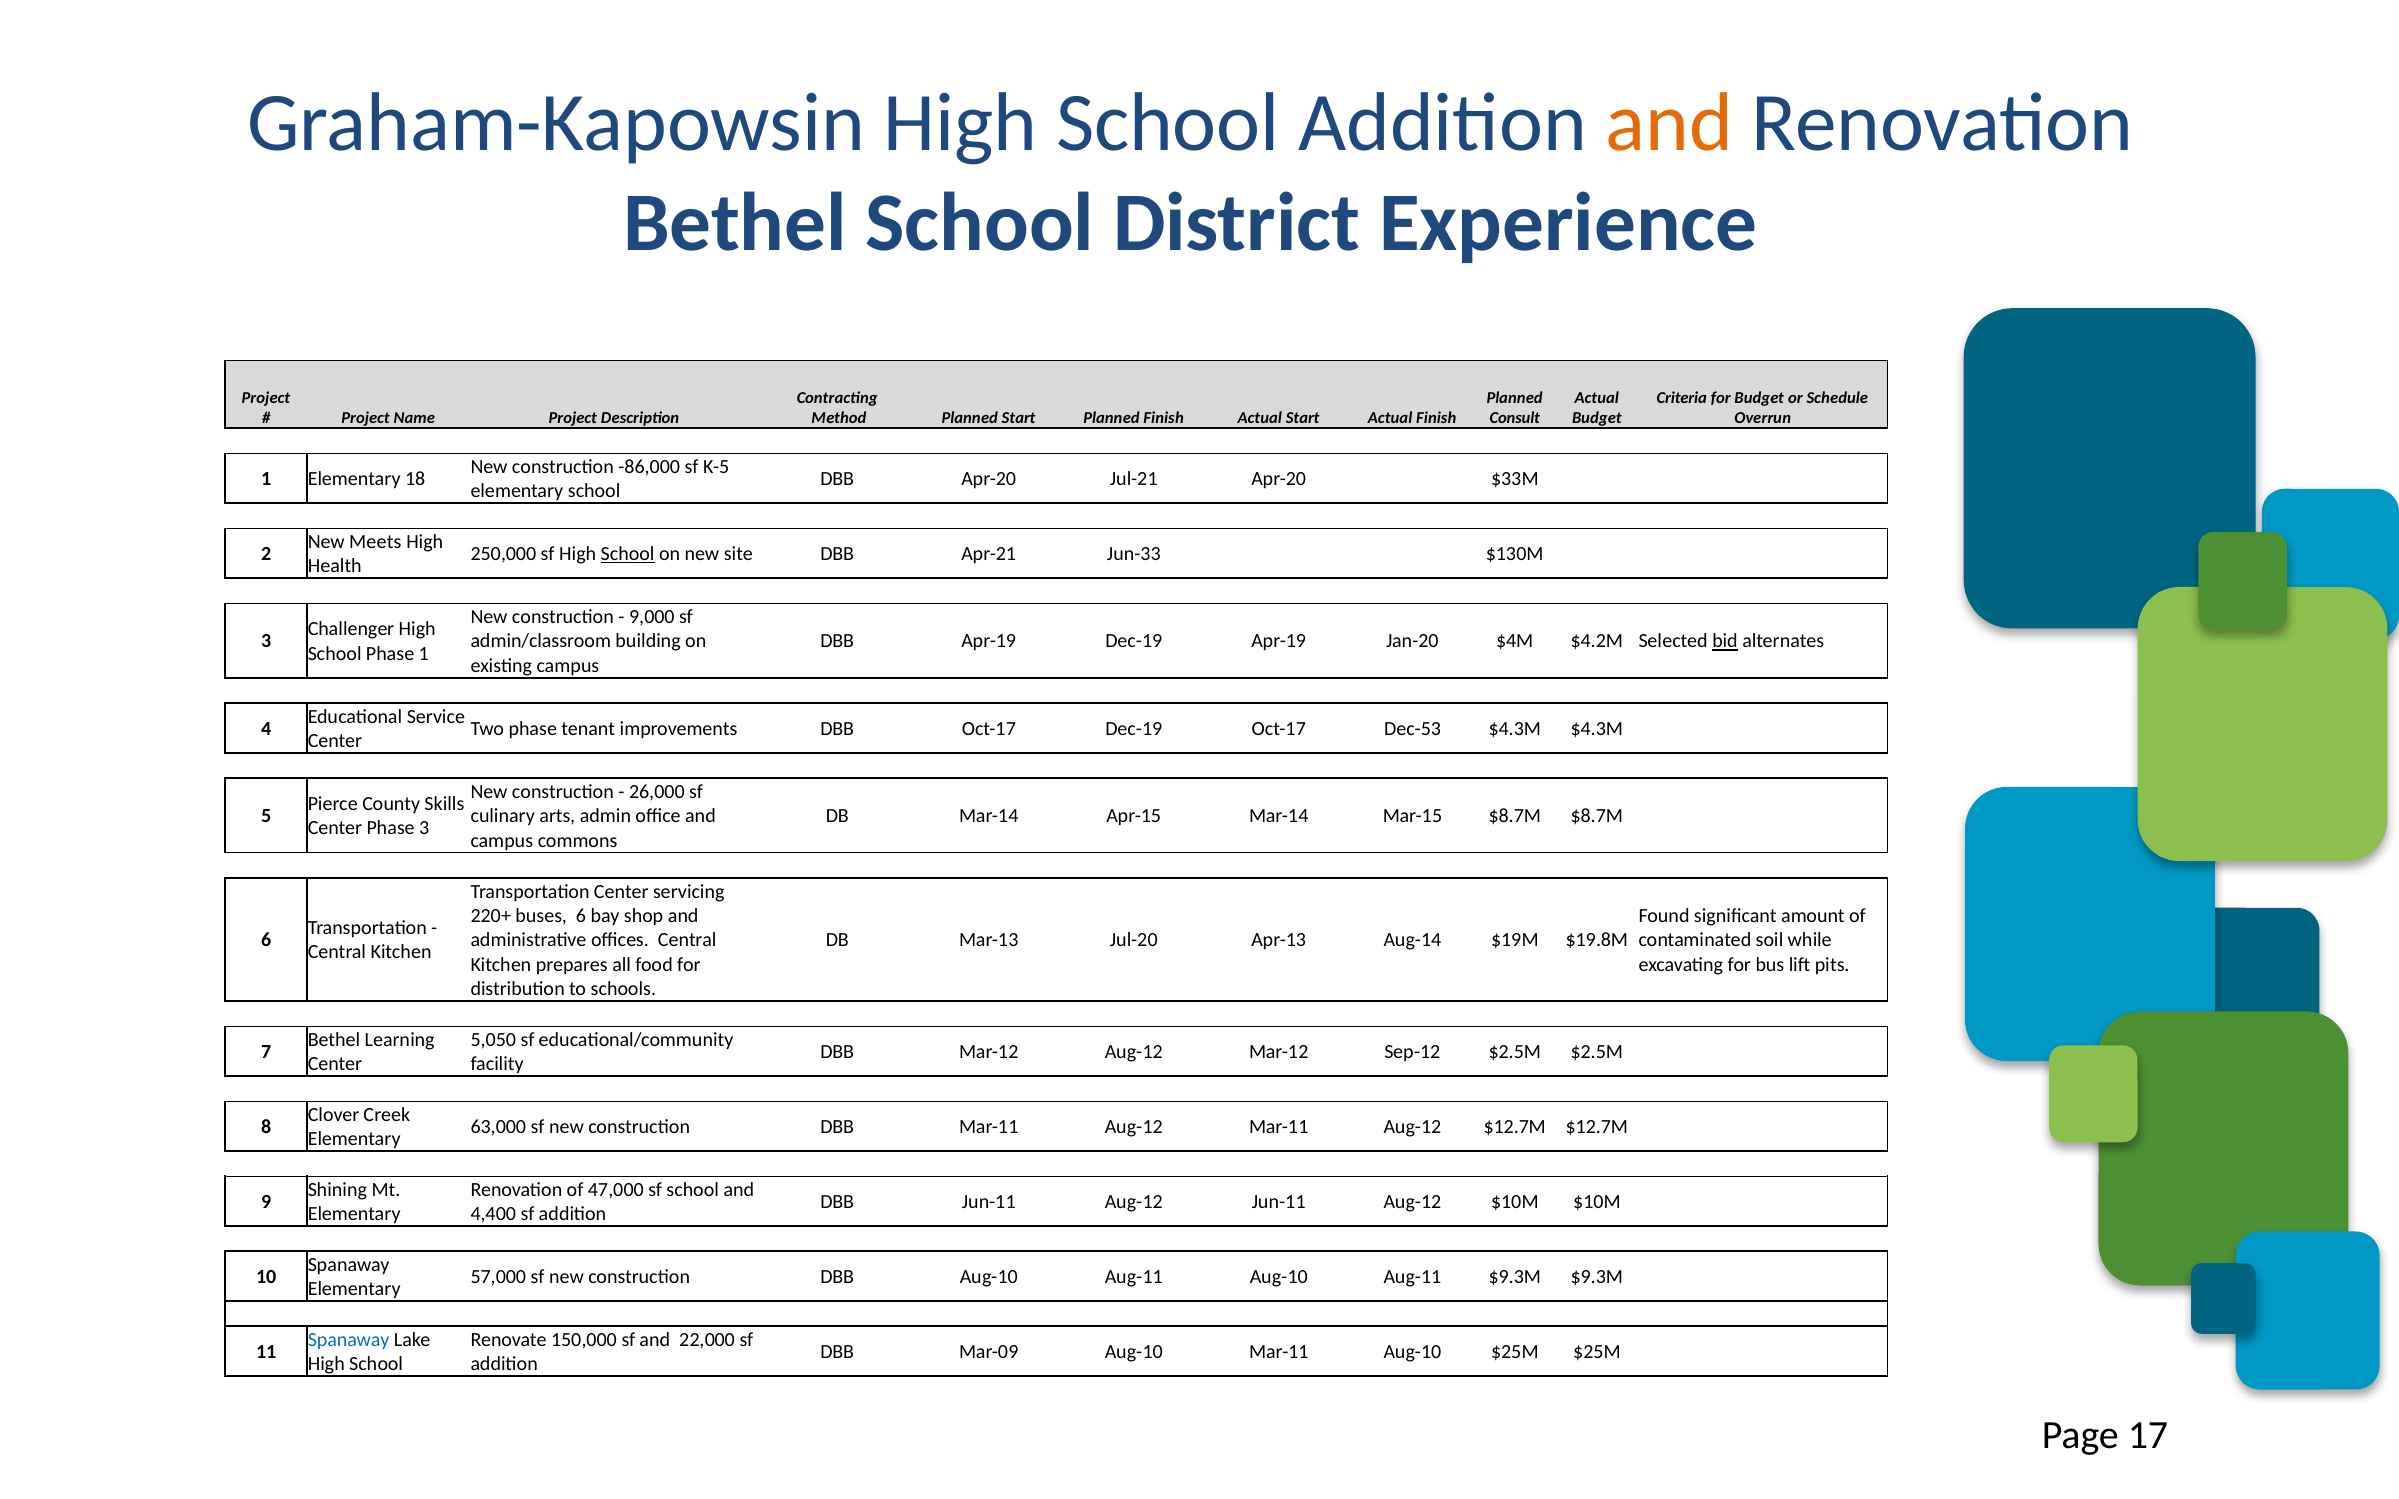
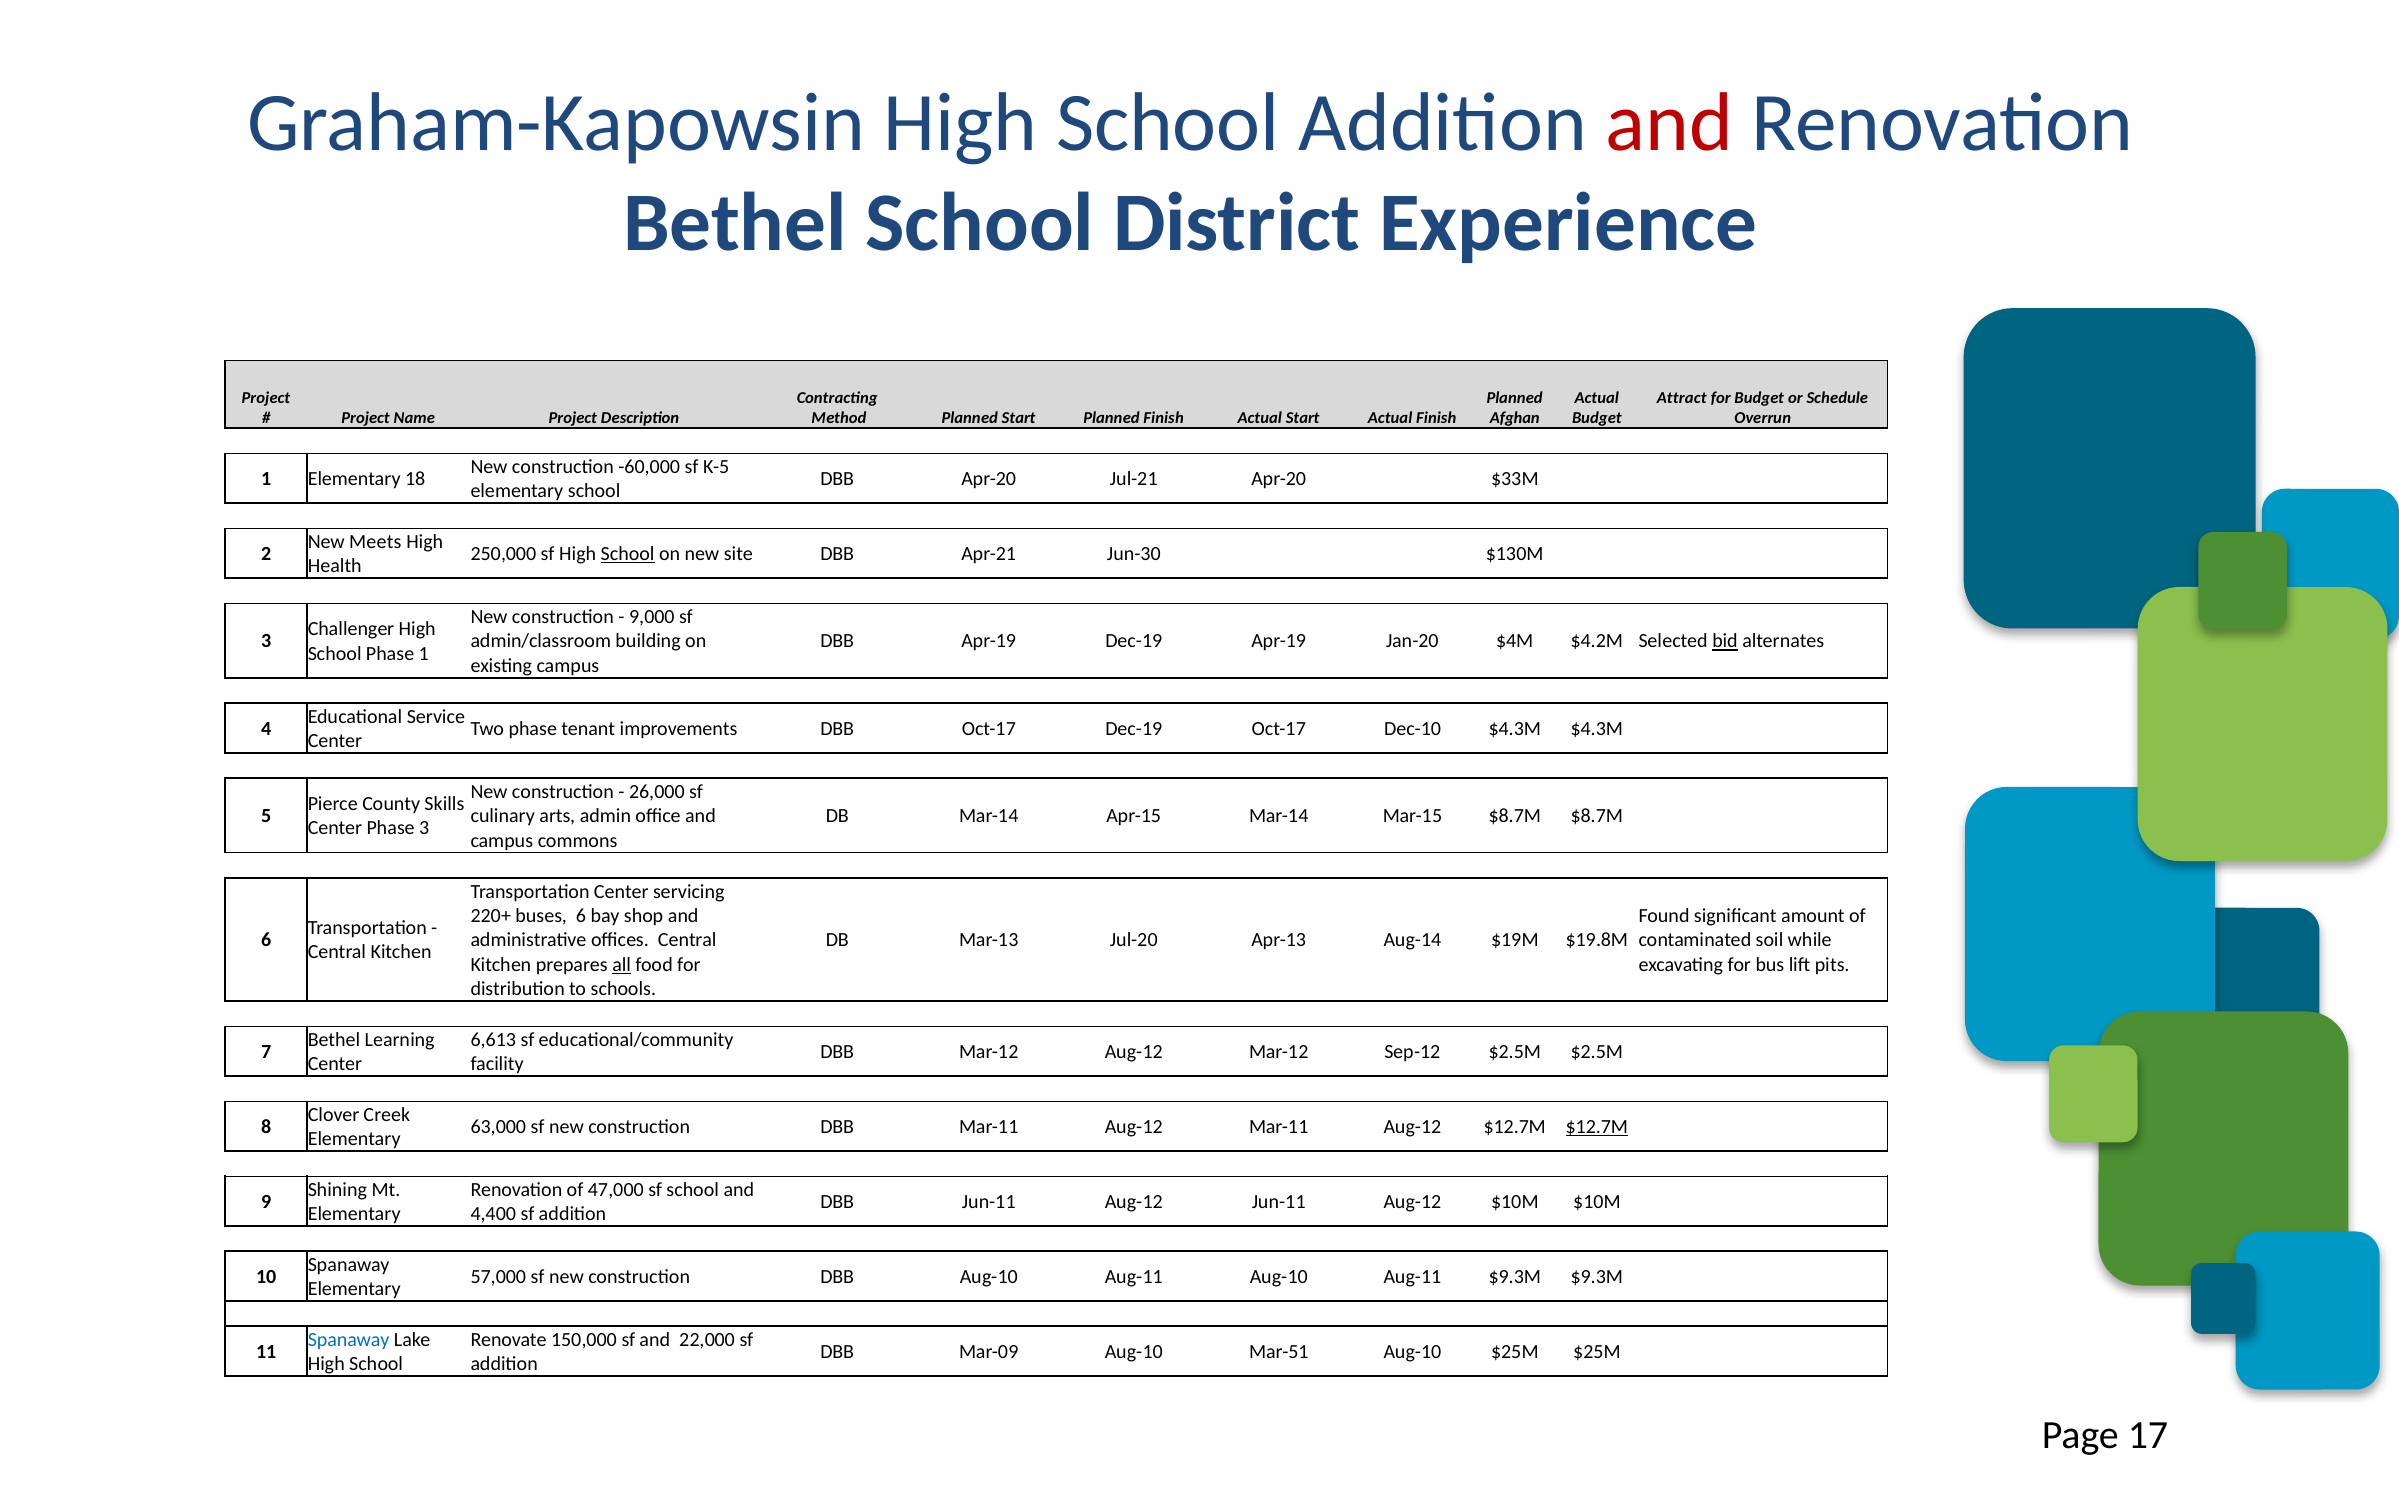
and at (1669, 123) colour: orange -> red
Criteria: Criteria -> Attract
Consult: Consult -> Afghan
-86,000: -86,000 -> -60,000
Jun-33: Jun-33 -> Jun-30
Dec-53: Dec-53 -> Dec-10
all underline: none -> present
5,050: 5,050 -> 6,613
$12.7M at (1597, 1127) underline: none -> present
Aug-10 Mar-11: Mar-11 -> Mar-51
